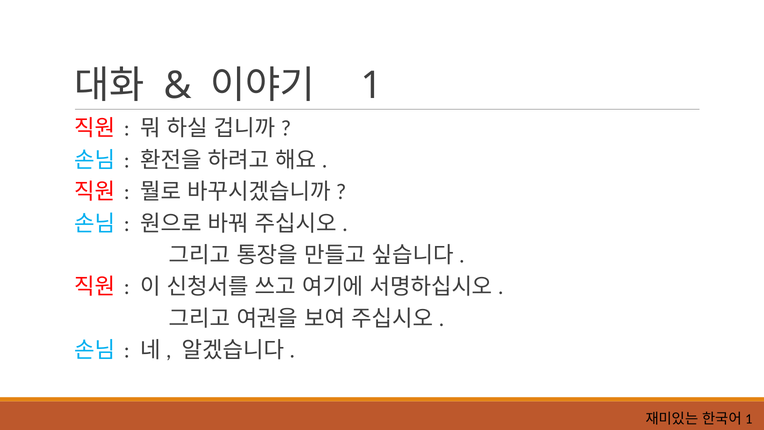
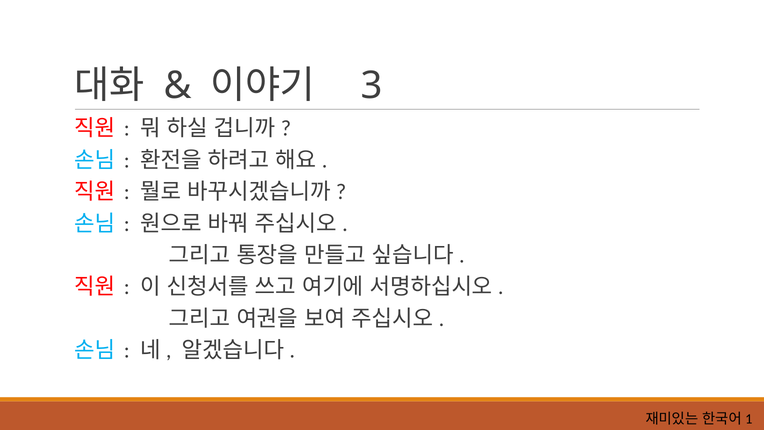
1: 1 -> 3
